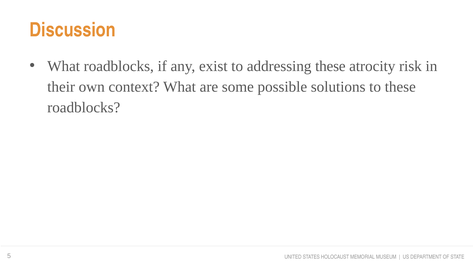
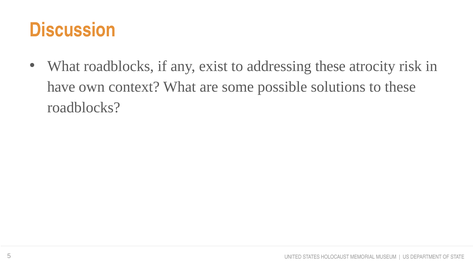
their: their -> have
